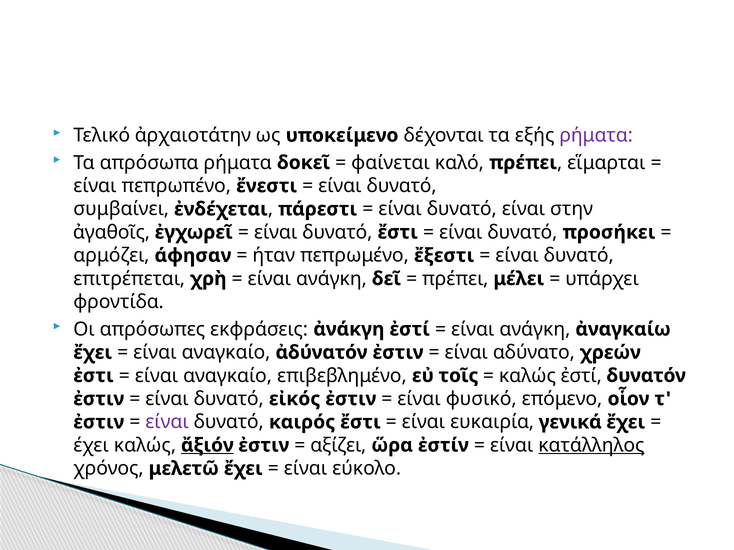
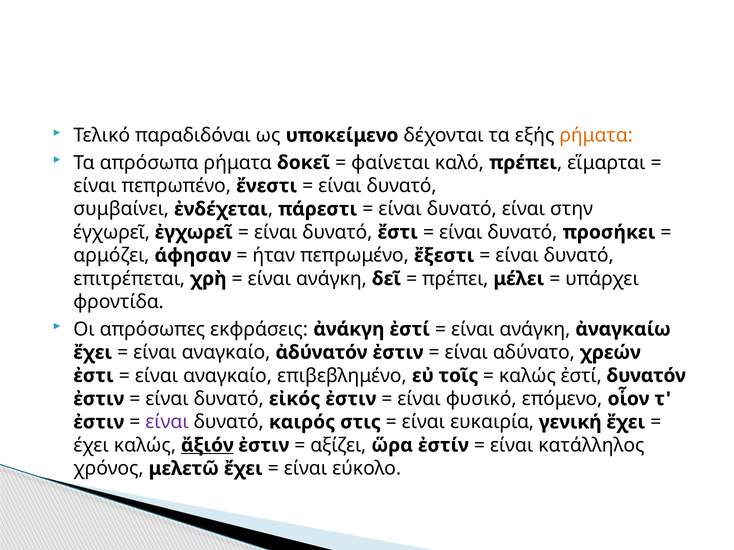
ἀρχαιοτάτην: ἀρχαιοτάτην -> παραδιδόναι
ρήματα at (596, 135) colour: purple -> orange
ἀγαθοῖς: ἀγαθοῖς -> έγχωρεῖ
καιρός ἔστι: ἔστι -> στις
γενικά: γενικά -> γενική
κατάλληλος underline: present -> none
